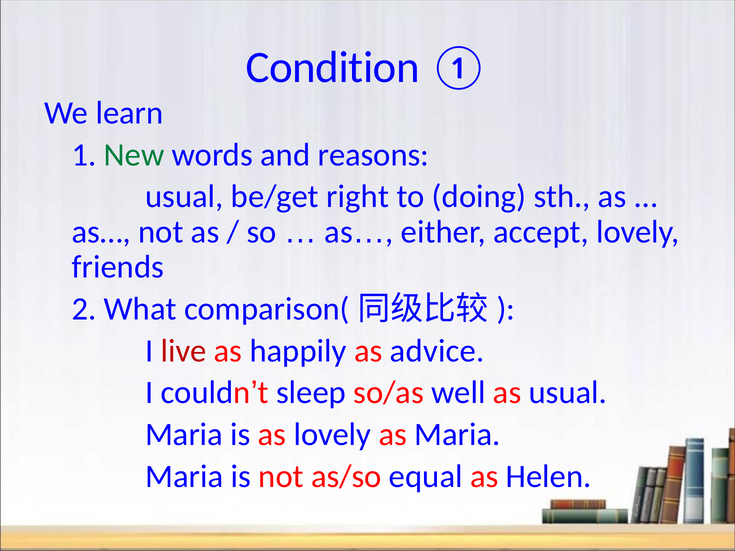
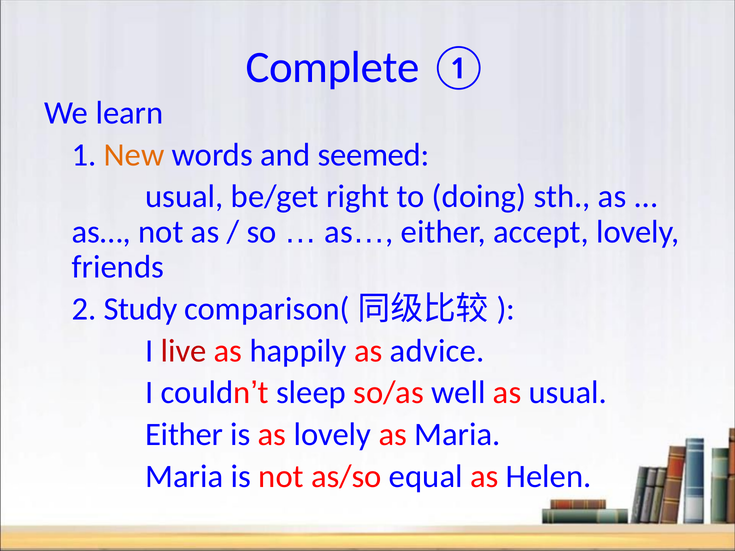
Condition: Condition -> Complete
New colour: green -> orange
reasons: reasons -> seemed
What: What -> Study
Maria at (184, 435): Maria -> Either
